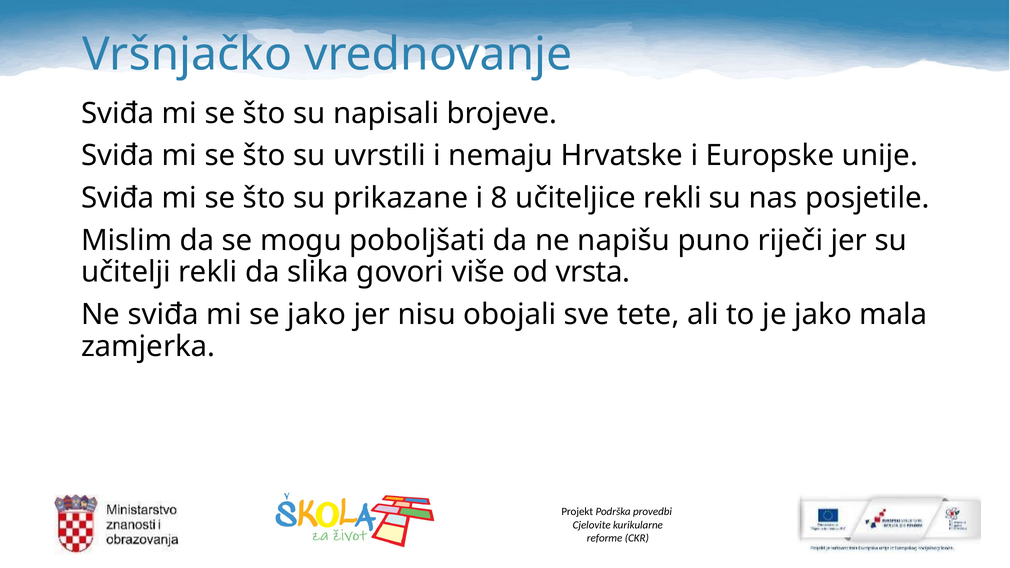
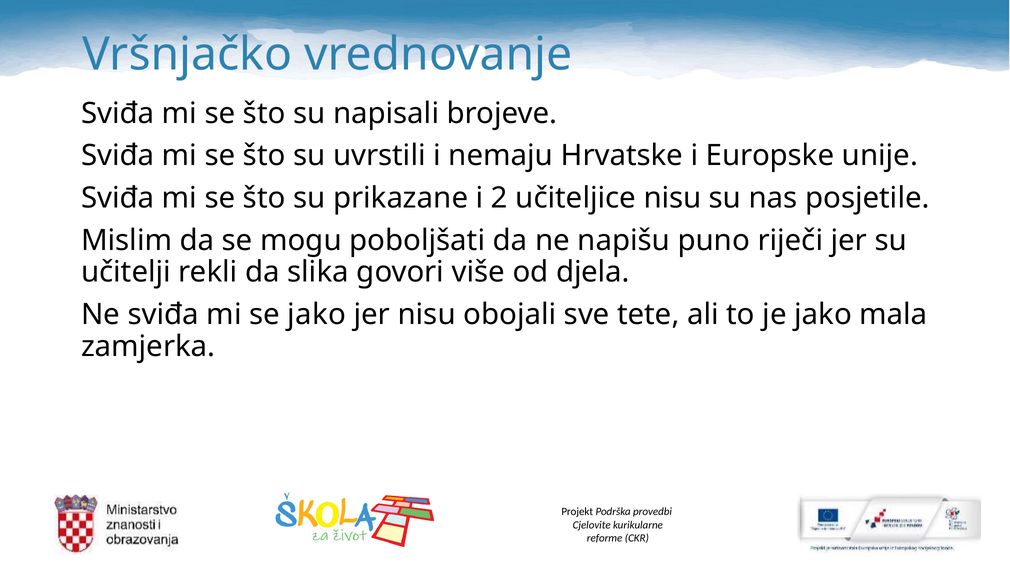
8: 8 -> 2
učiteljice rekli: rekli -> nisu
vrsta: vrsta -> djela
